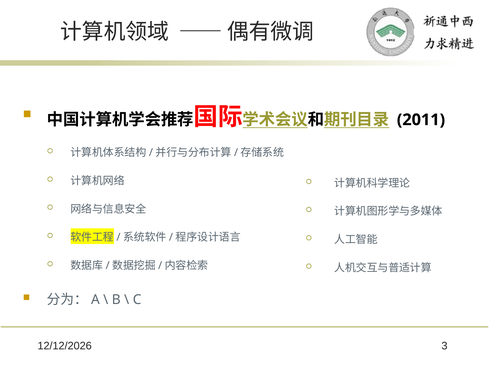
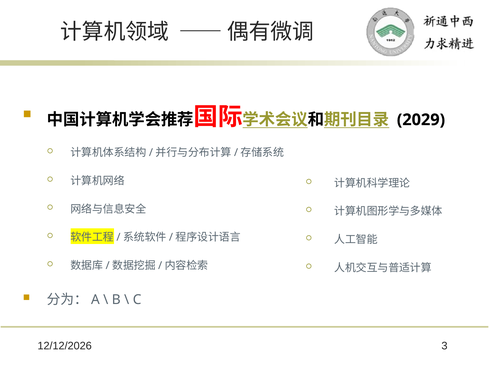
2011: 2011 -> 2029
